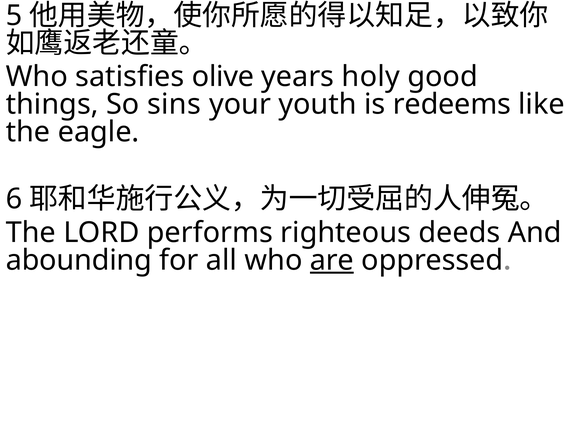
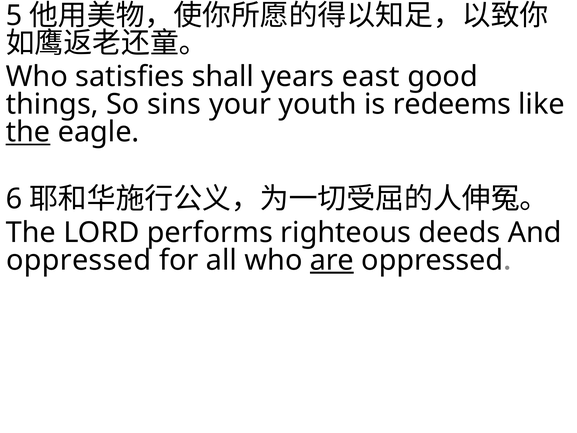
olive: olive -> shall
holy: holy -> east
the at (28, 132) underline: none -> present
abounding at (79, 260): abounding -> oppressed
